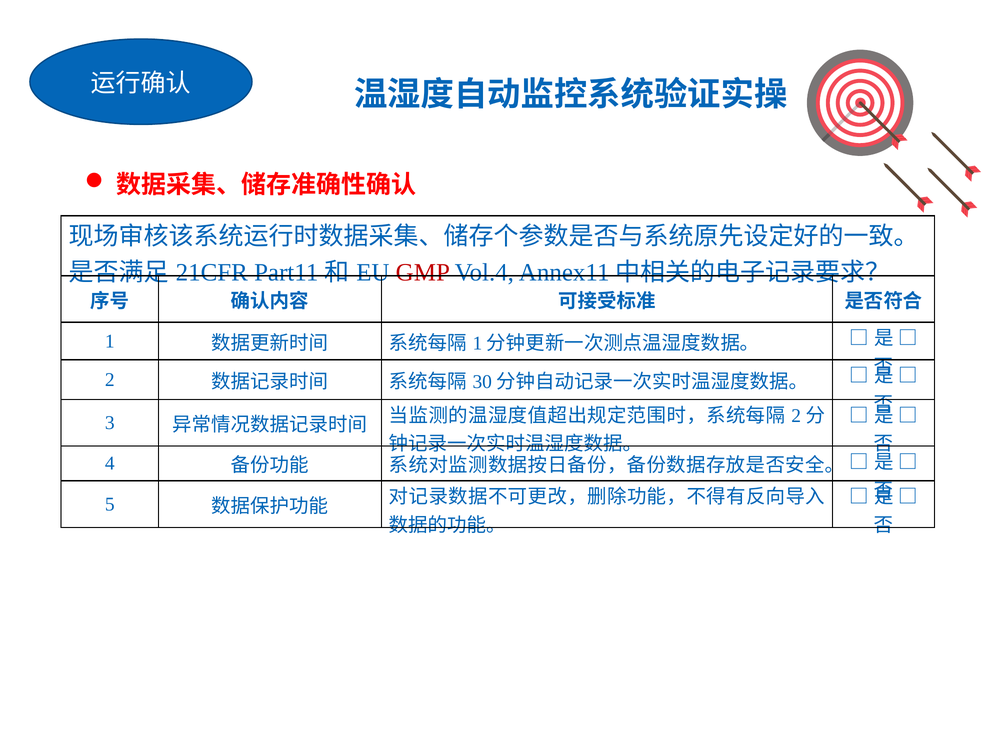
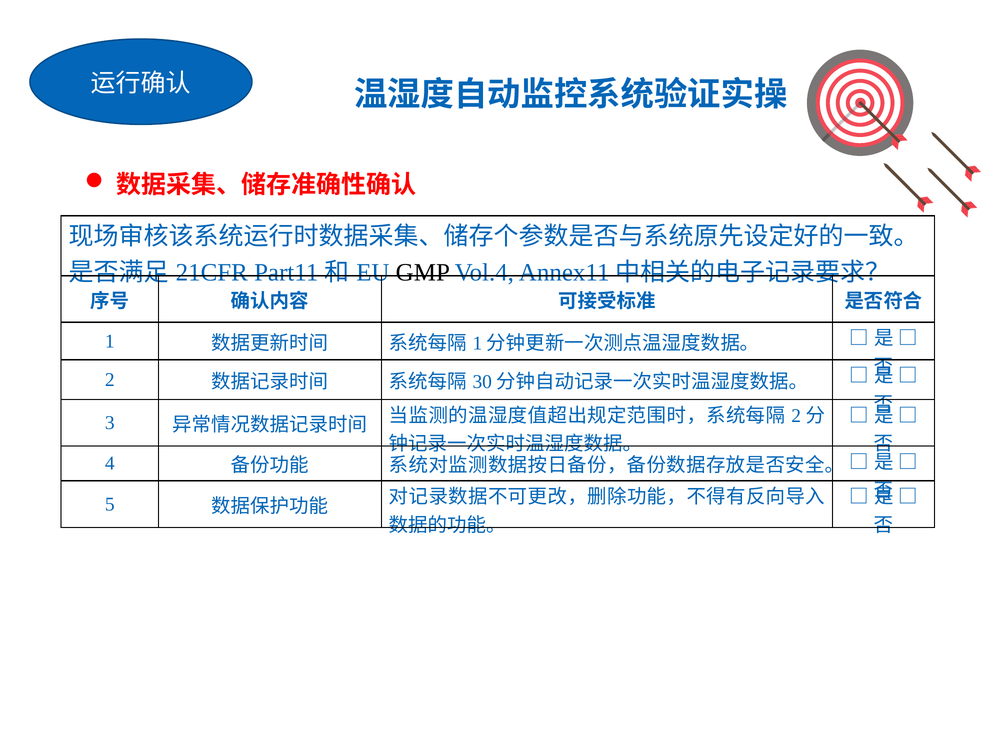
GMP colour: red -> black
